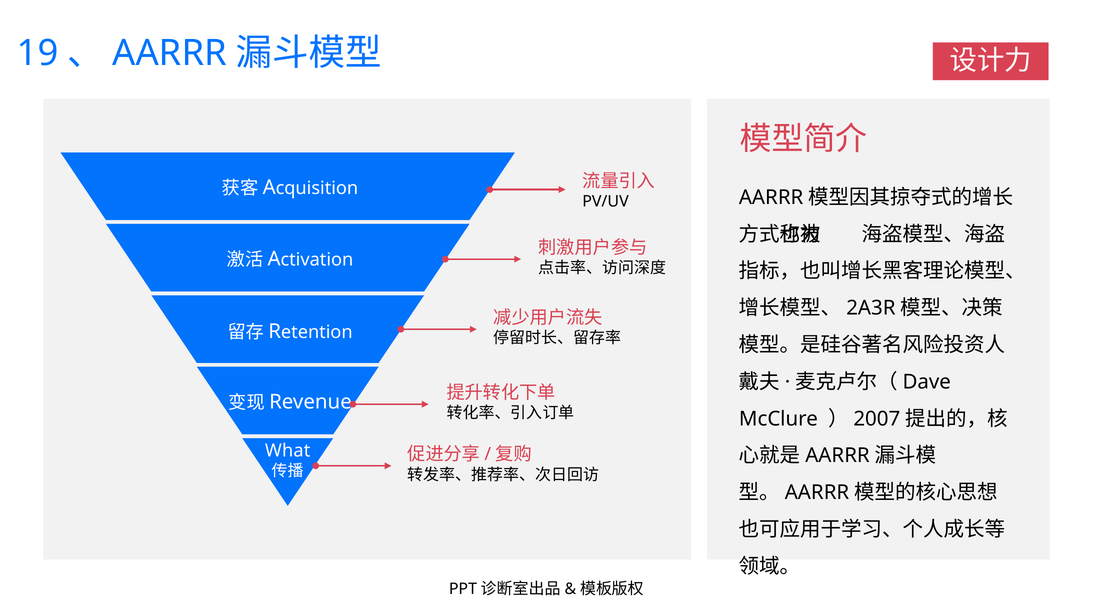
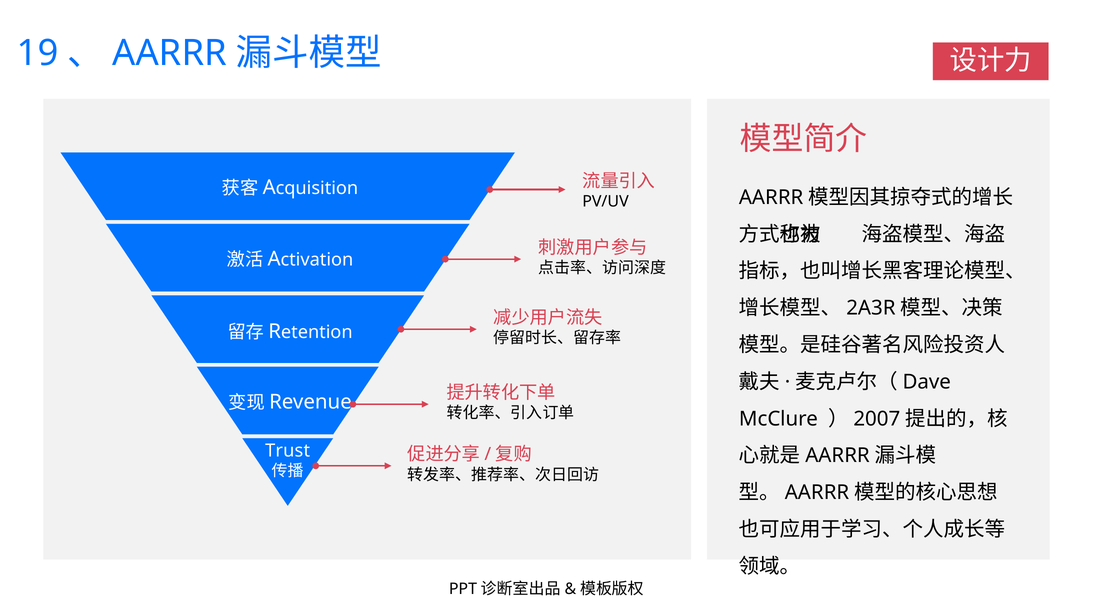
What: What -> Trust
